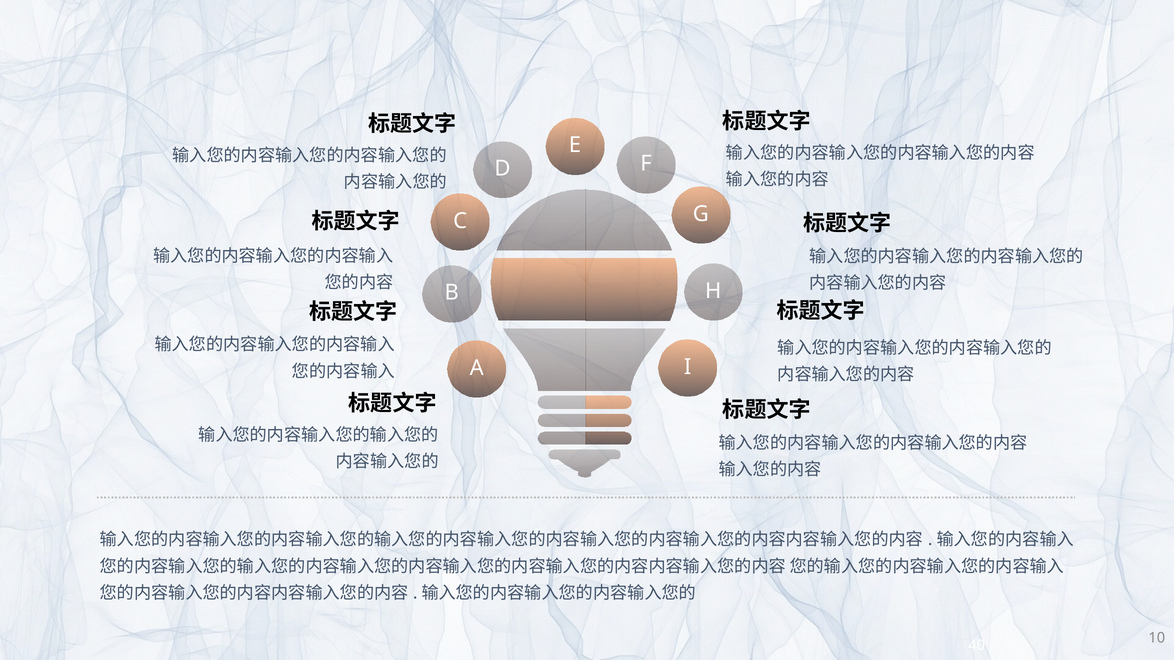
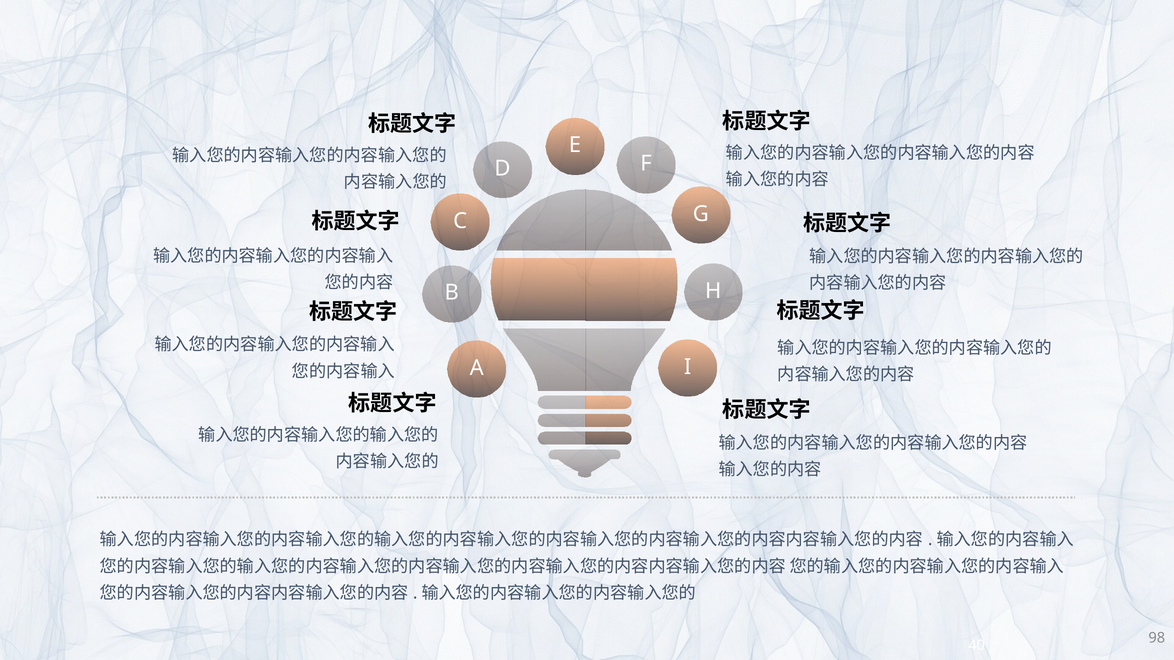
10: 10 -> 98
